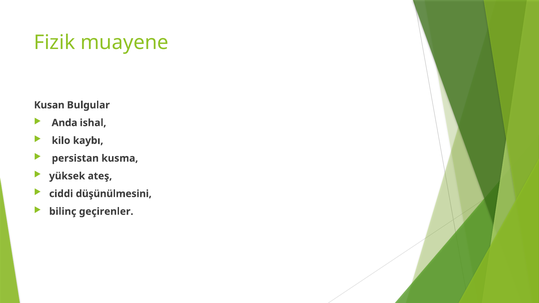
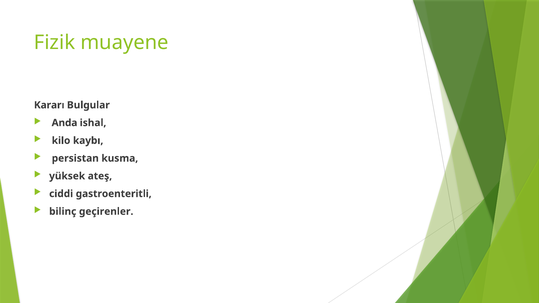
Kusan: Kusan -> Kararı
düşünülmesini: düşünülmesini -> gastroenteritli
